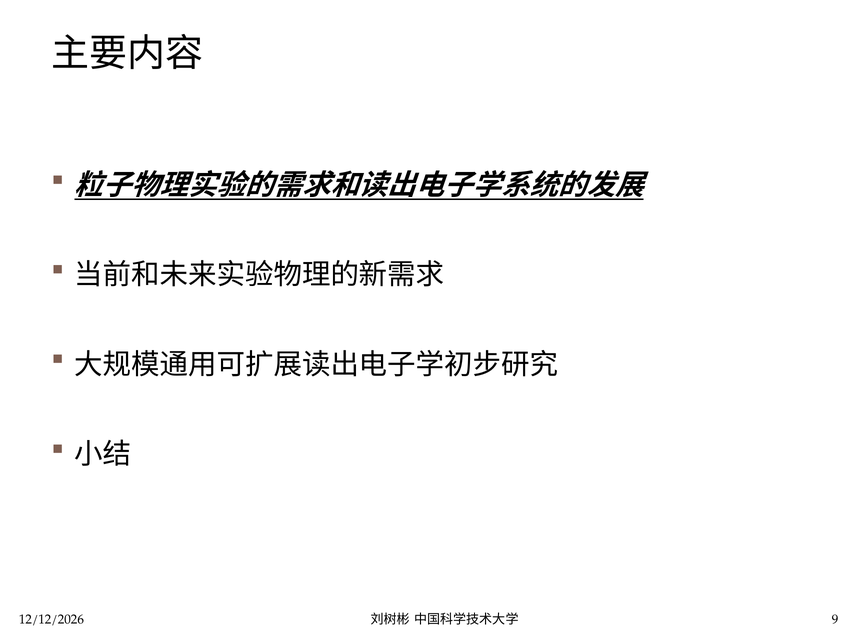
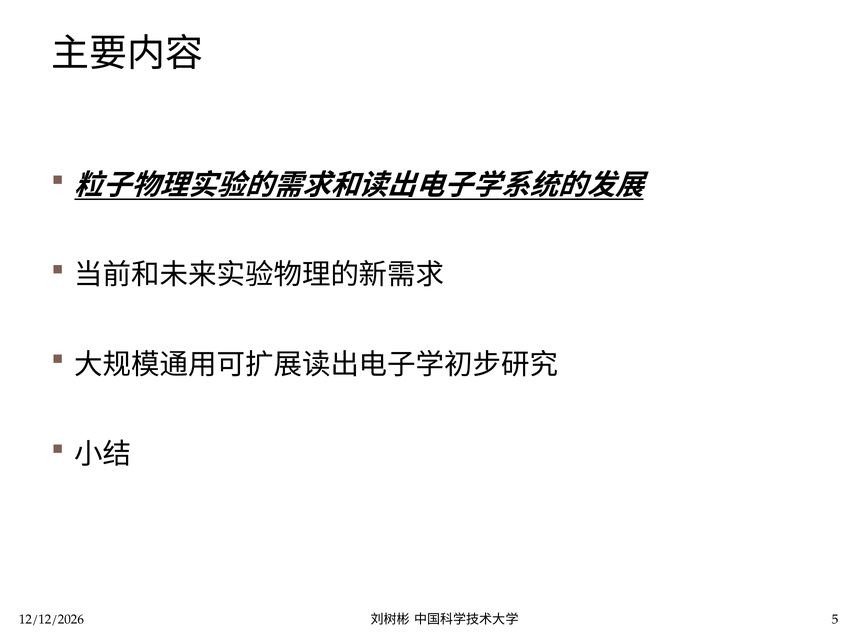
9: 9 -> 5
